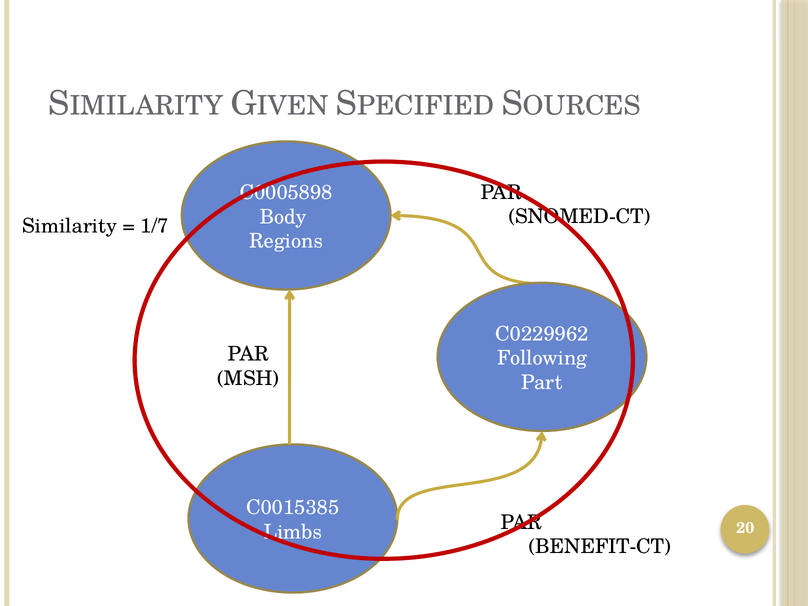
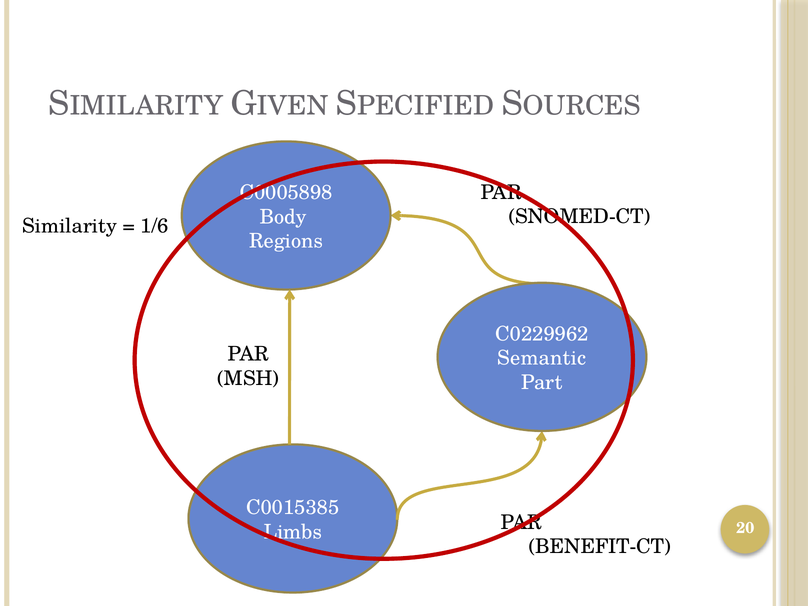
1/7: 1/7 -> 1/6
Following: Following -> Semantic
